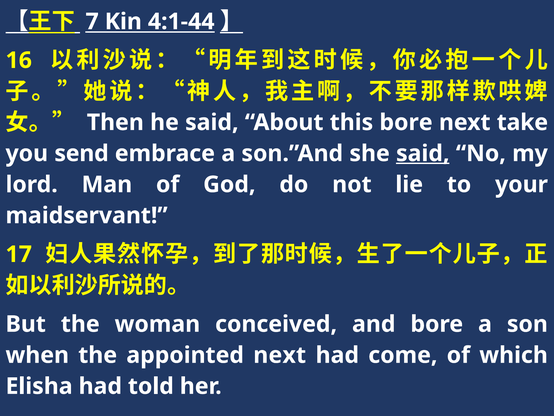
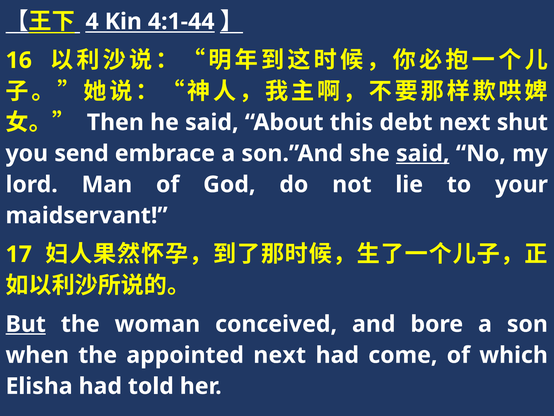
7: 7 -> 4
this bore: bore -> debt
take: take -> shut
But underline: none -> present
